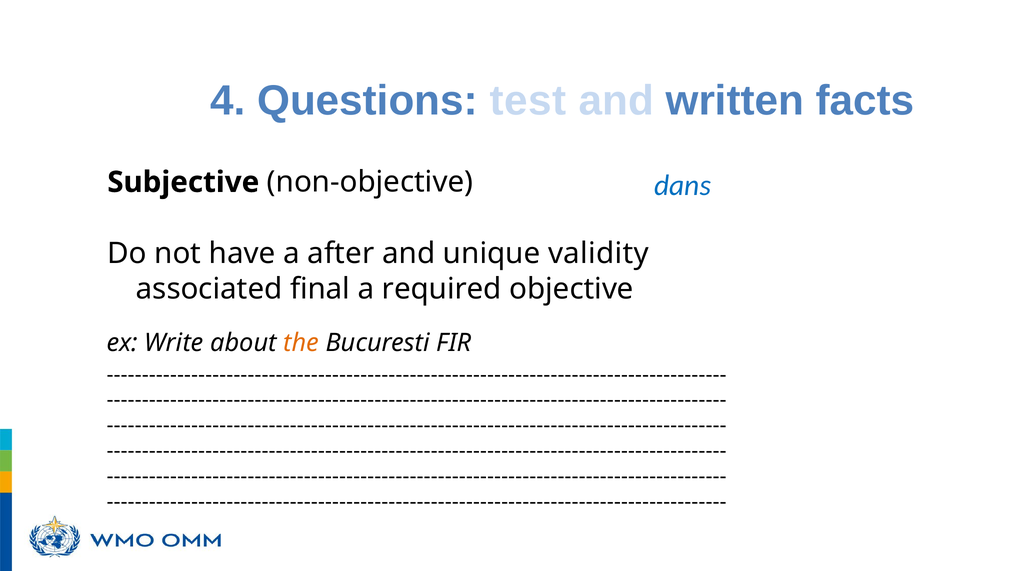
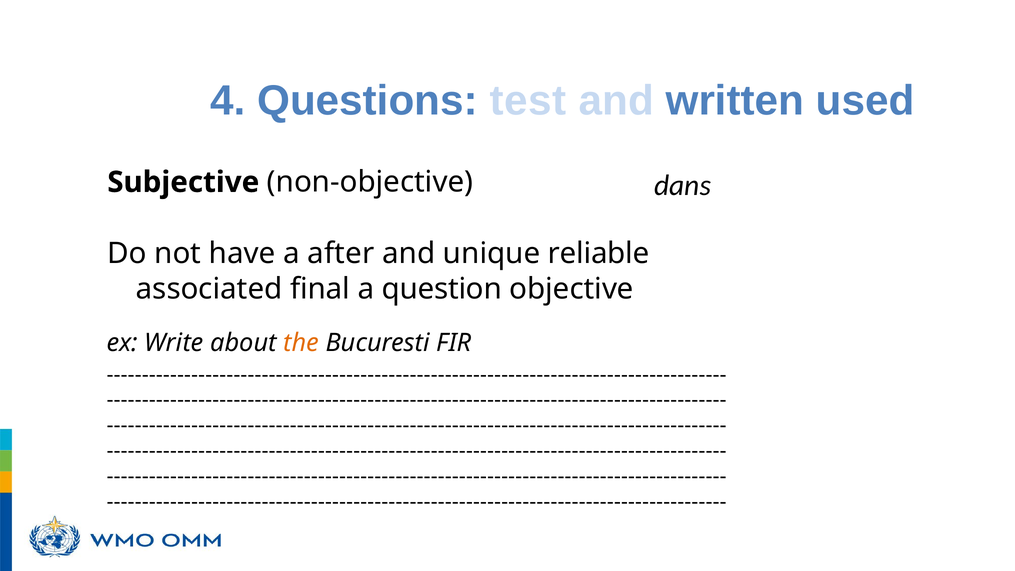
facts: facts -> used
dans colour: blue -> black
validity: validity -> reliable
a required: required -> question
